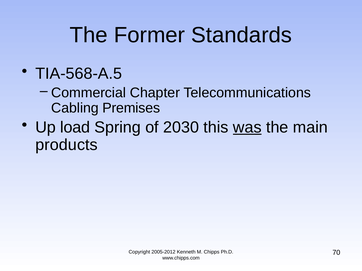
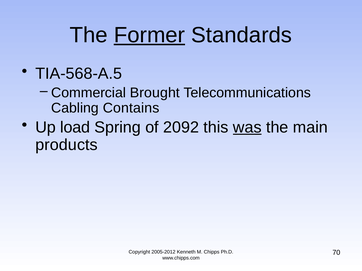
Former underline: none -> present
Chapter: Chapter -> Brought
Premises: Premises -> Contains
2030: 2030 -> 2092
